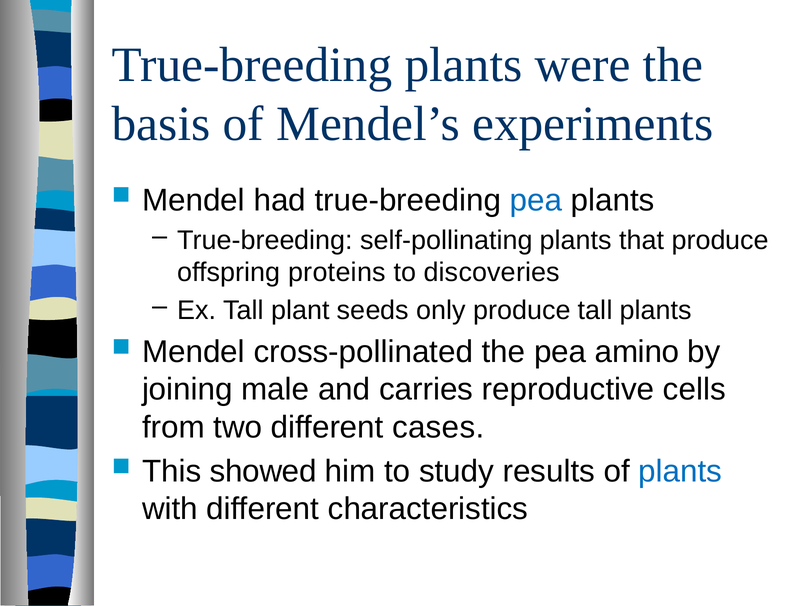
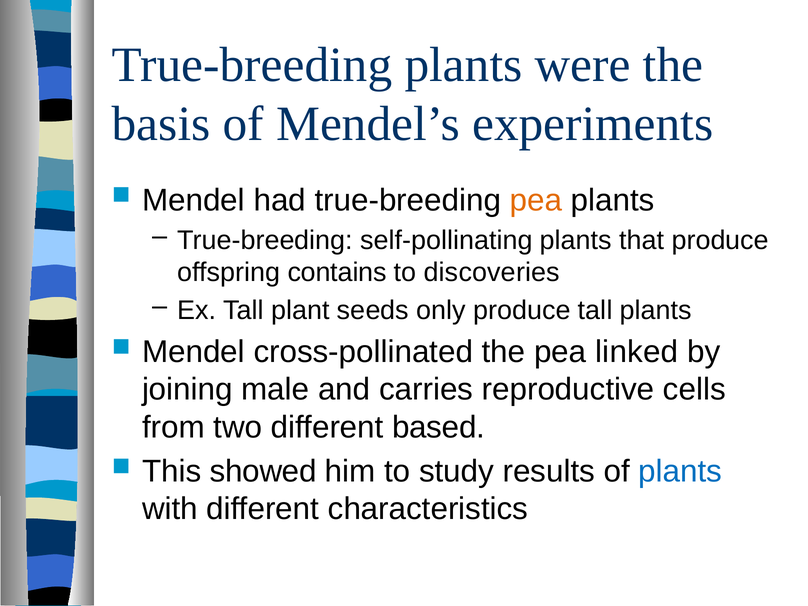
pea at (536, 200) colour: blue -> orange
proteins: proteins -> contains
amino: amino -> linked
cases: cases -> based
